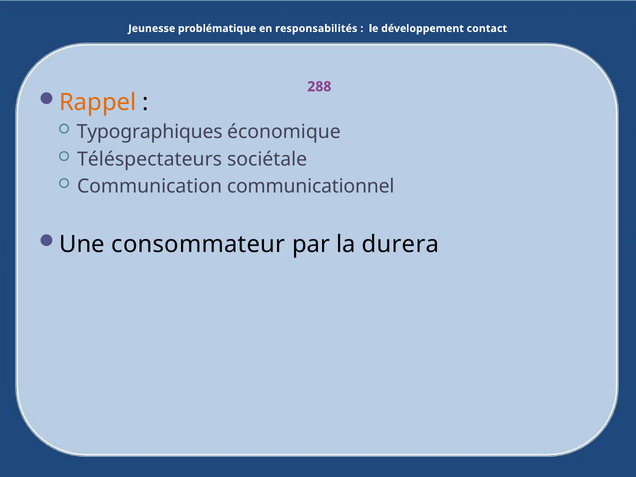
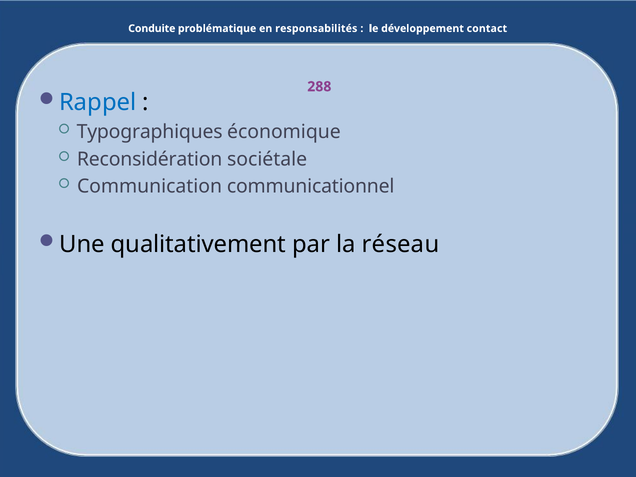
Jeunesse: Jeunesse -> Conduite
Rappel colour: orange -> blue
Téléspectateurs: Téléspectateurs -> Reconsidération
consommateur: consommateur -> qualitativement
durera: durera -> réseau
